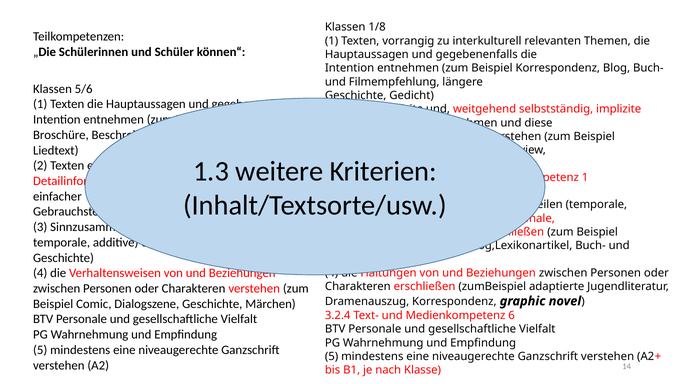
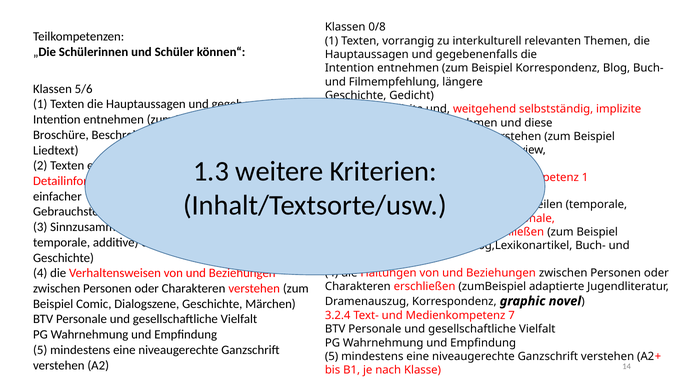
1/8: 1/8 -> 0/8
6: 6 -> 7
